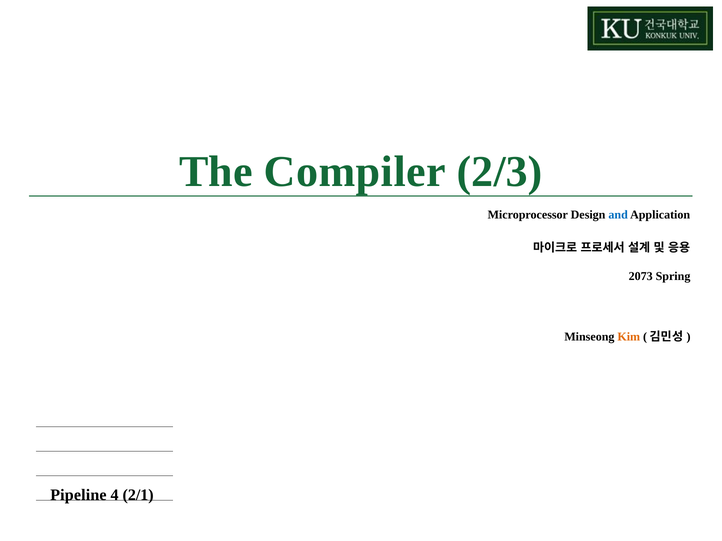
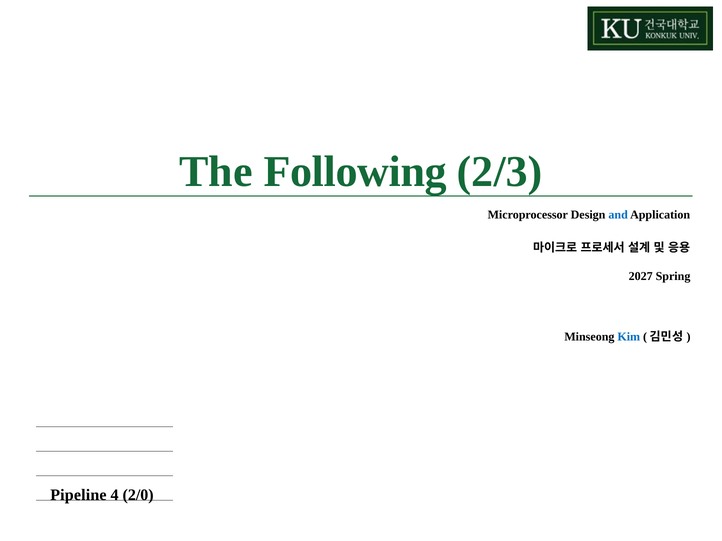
Compiler: Compiler -> Following
2073: 2073 -> 2027
Kim colour: orange -> blue
2/1: 2/1 -> 2/0
